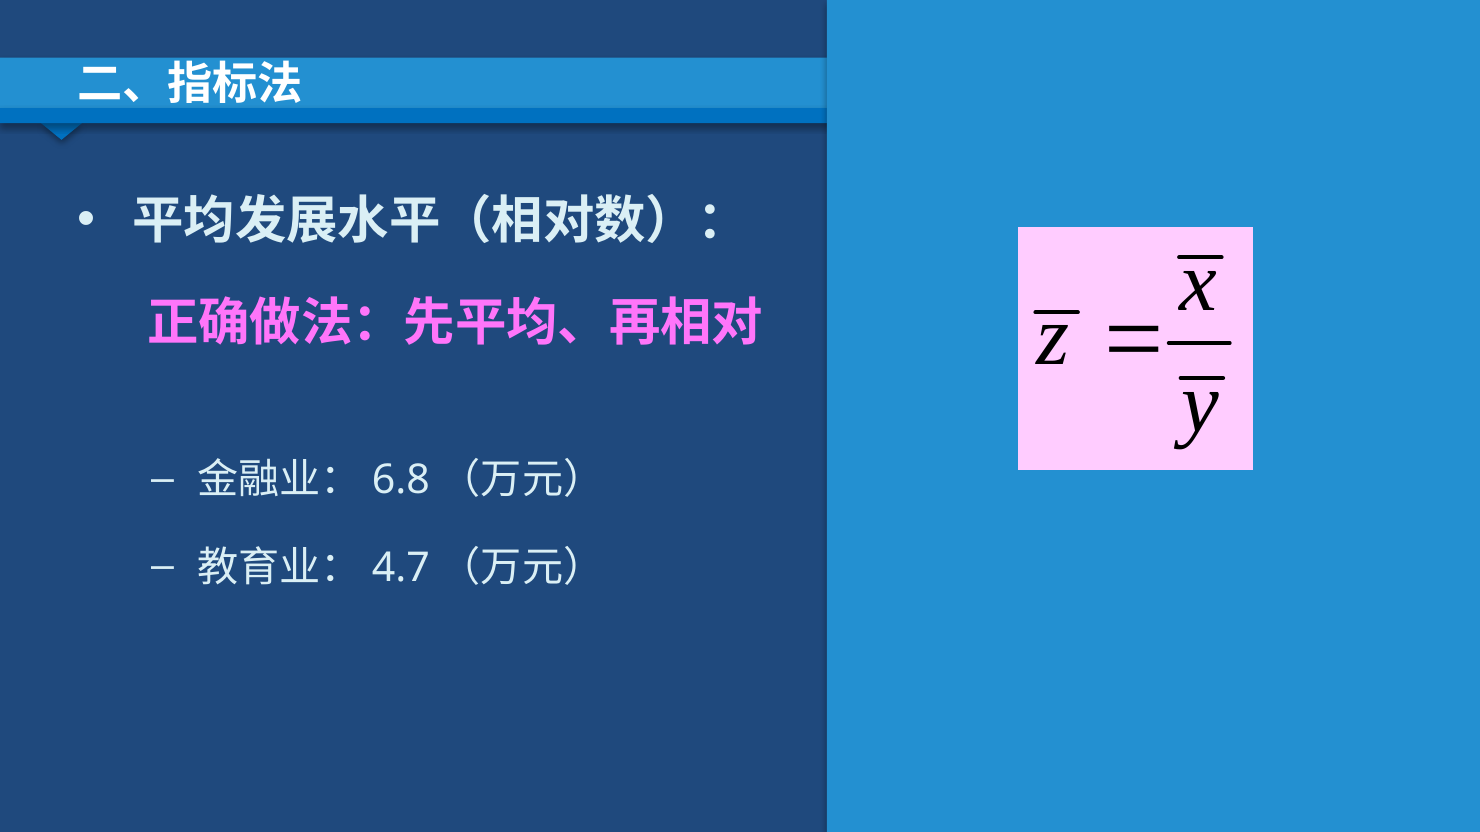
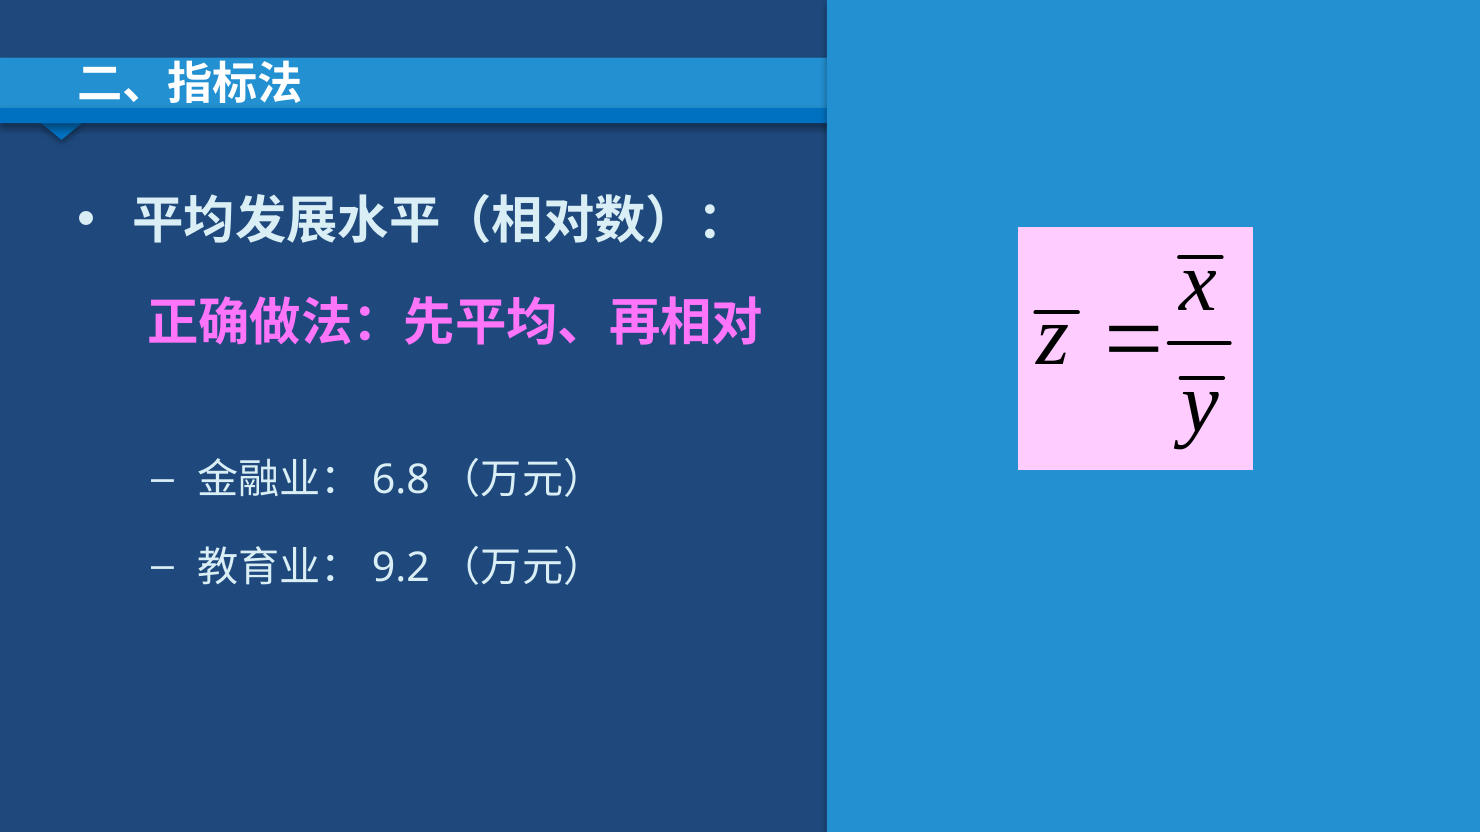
4.7: 4.7 -> 9.2
